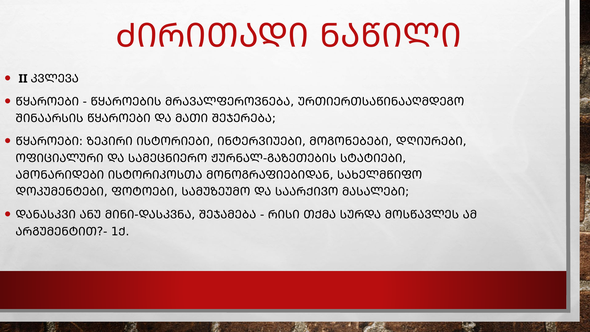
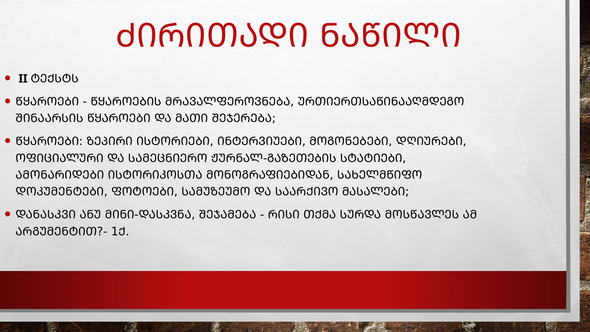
ᲙᲕᲚᲔᲕᲐ: ᲙᲕᲚᲔᲕᲐ -> ᲢᲔᲥᲡᲢᲡ
